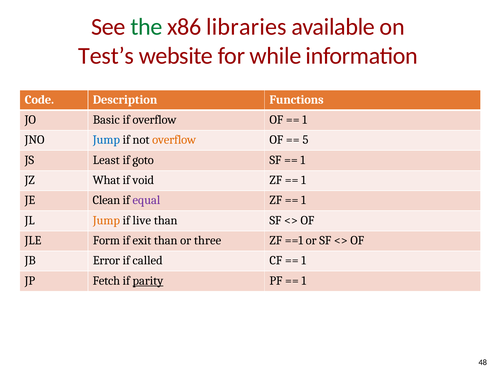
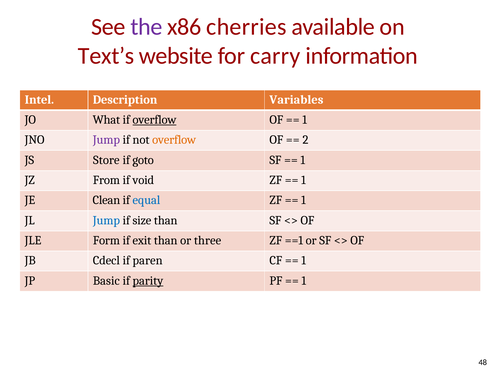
the colour: green -> purple
libraries: libraries -> cherries
Test’s: Test’s -> Text’s
while: while -> carry
Code: Code -> Intel
Functions: Functions -> Variables
Basic: Basic -> What
overflow at (155, 120) underline: none -> present
Jump at (106, 140) colour: blue -> purple
5: 5 -> 2
Least: Least -> Store
What: What -> From
equal colour: purple -> blue
Jump at (106, 220) colour: orange -> blue
live: live -> size
Error: Error -> Cdecl
called: called -> paren
Fetch: Fetch -> Basic
